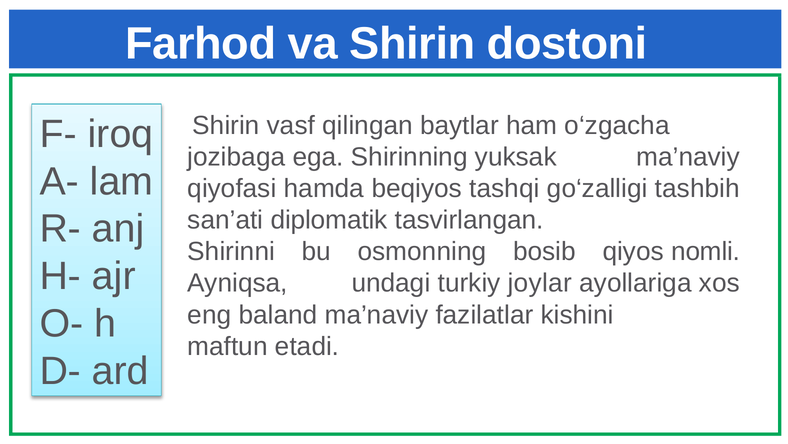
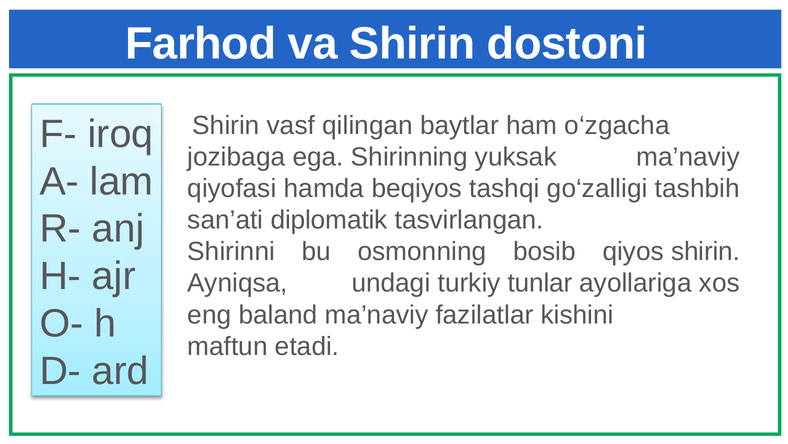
qiyos nomli: nomli -> shirin
joylar: joylar -> tunlar
